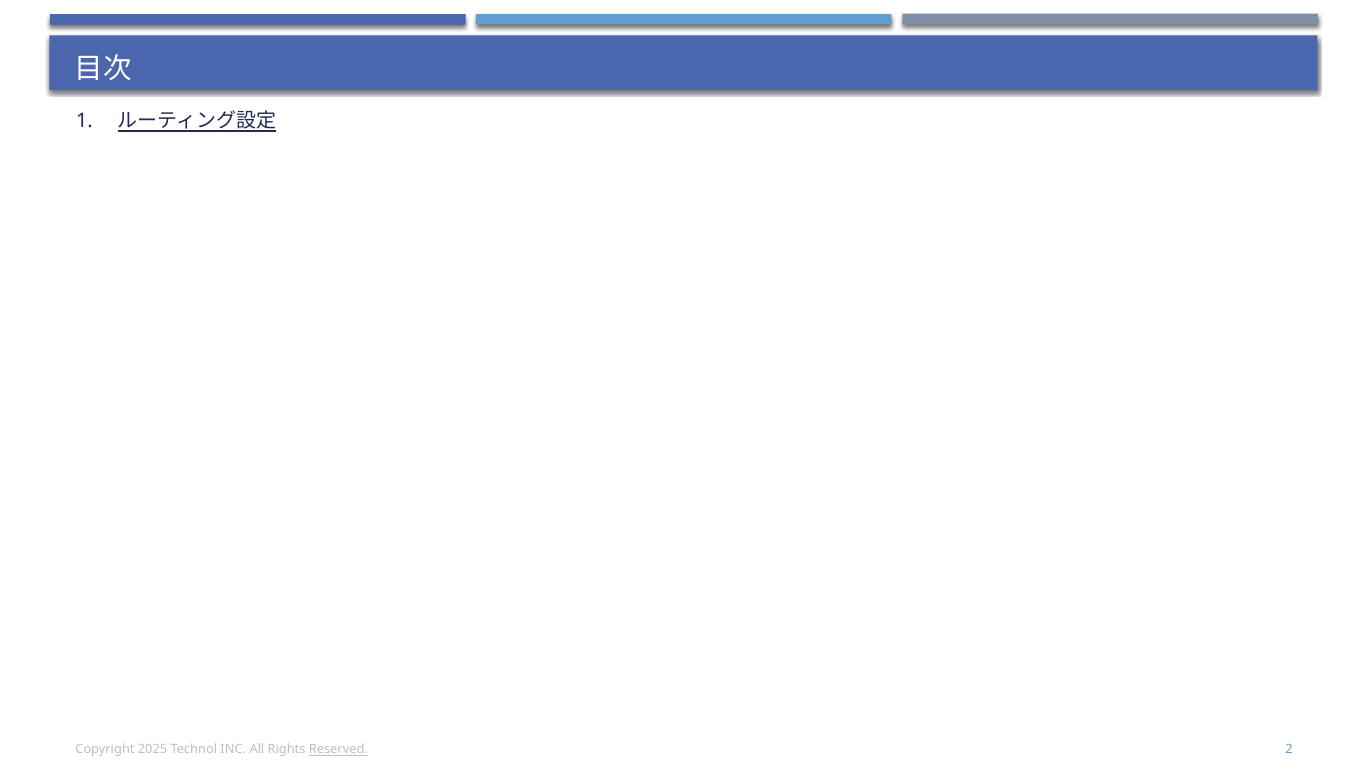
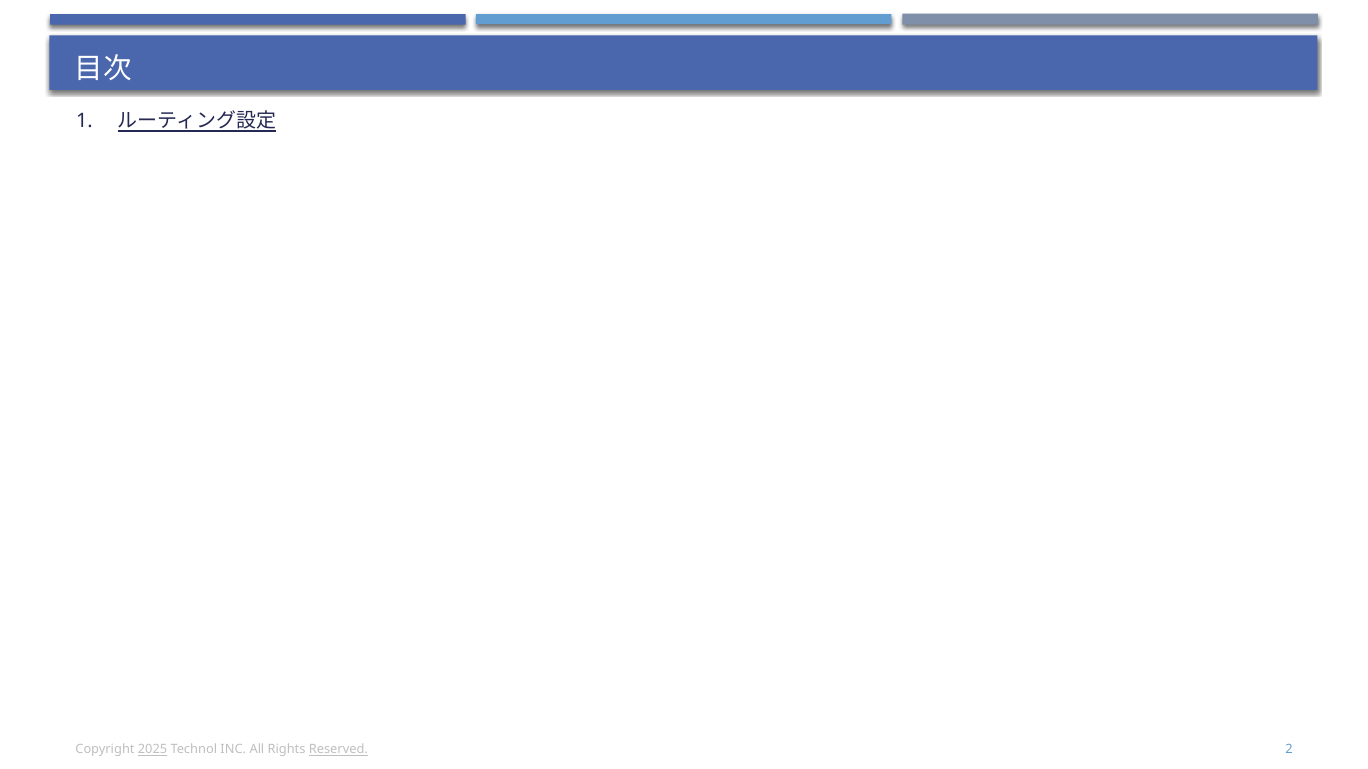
2025 underline: none -> present
